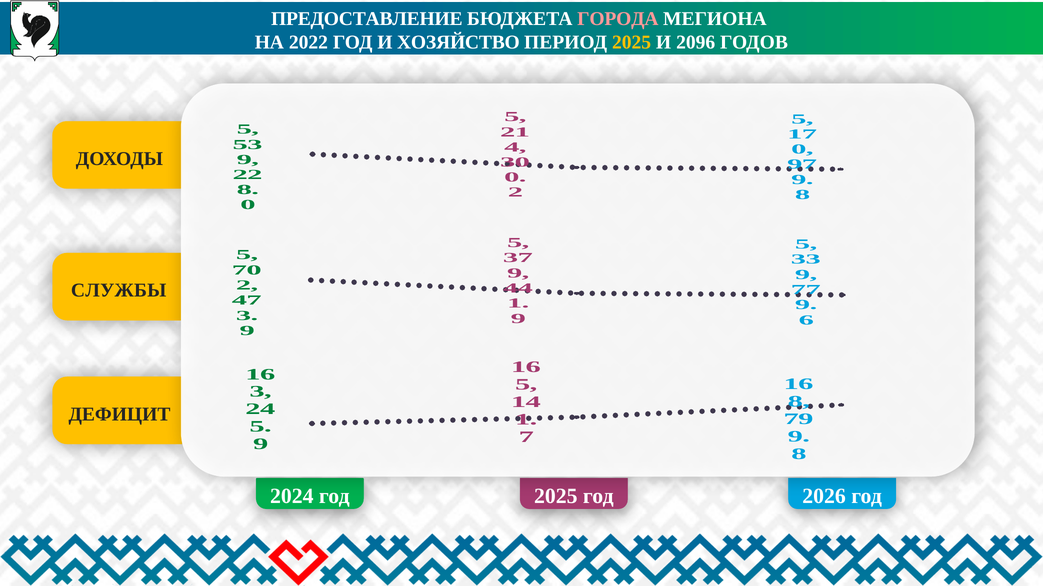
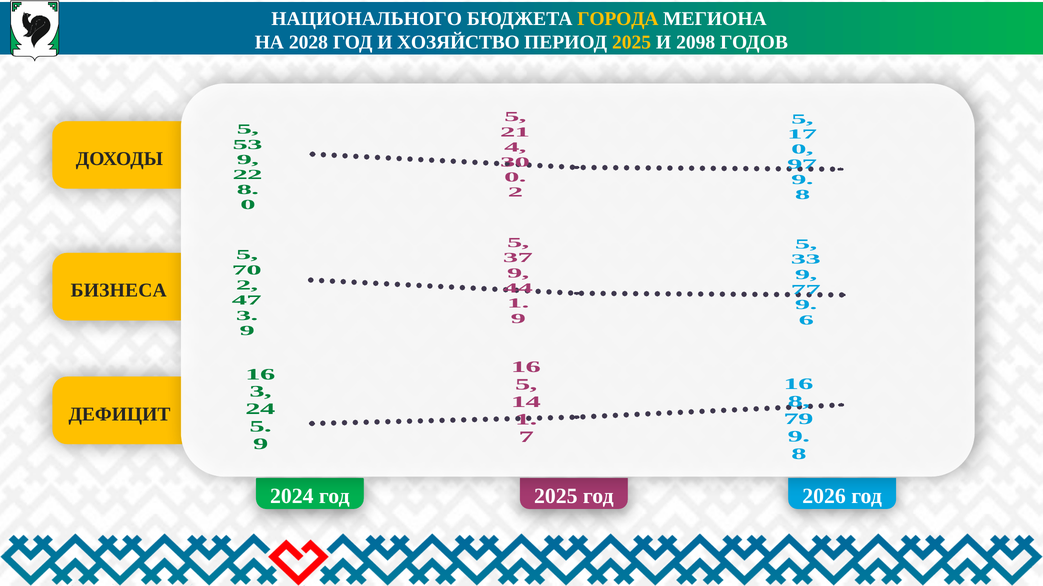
ПРЕДОСТАВЛЕНИЕ: ПРЕДОСТАВЛЕНИЕ -> НАЦИОНАЛЬНОГО
ГОРОДА colour: pink -> yellow
2022: 2022 -> 2028
2096: 2096 -> 2098
СЛУЖБЫ: СЛУЖБЫ -> БИЗНЕСА
